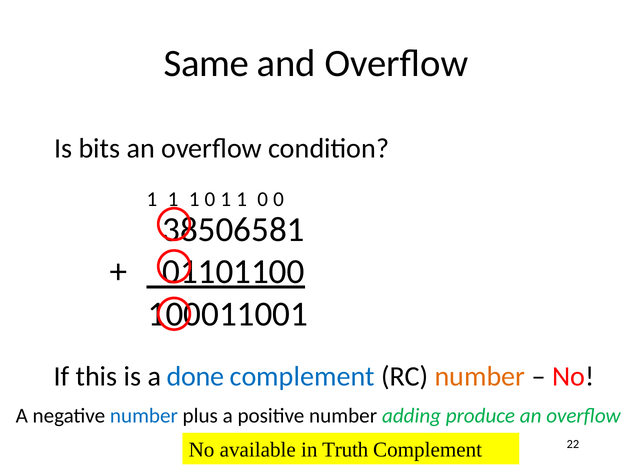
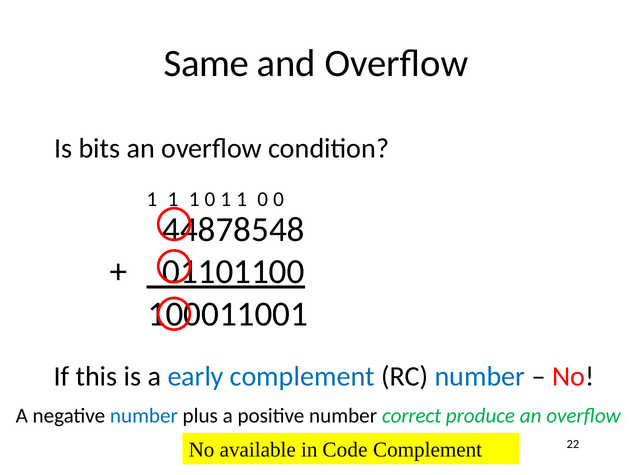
38506581: 38506581 -> 44878548
done: done -> early
number at (480, 376) colour: orange -> blue
adding: adding -> correct
Truth: Truth -> Code
